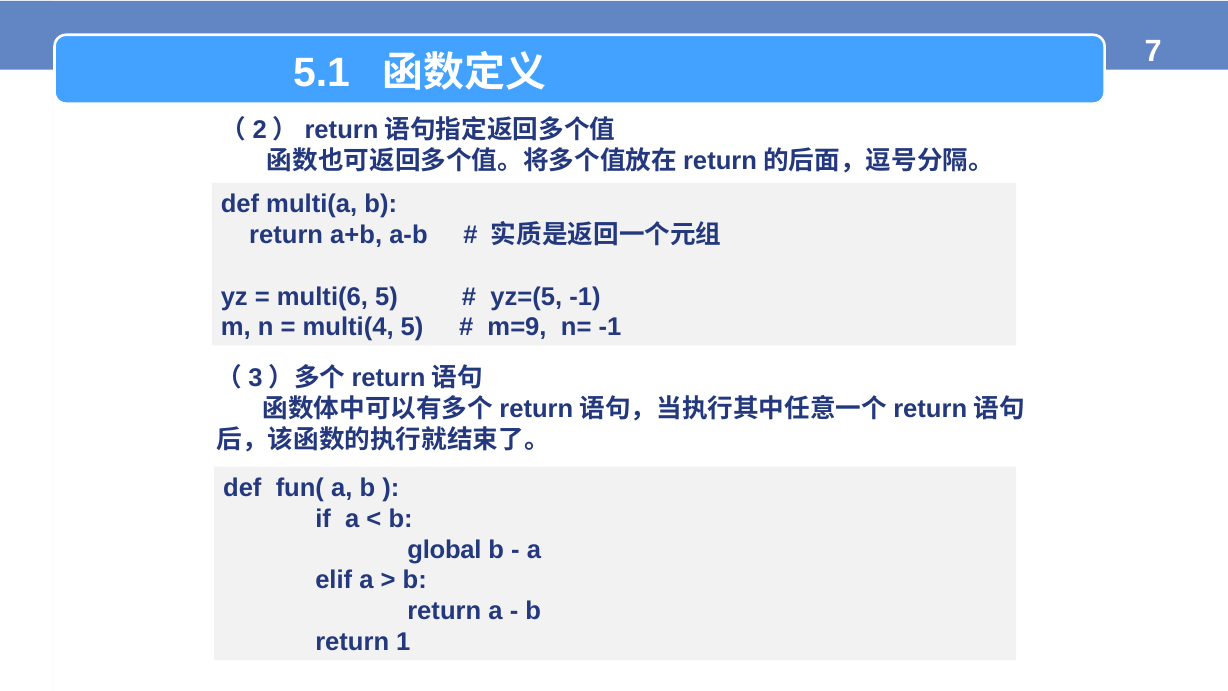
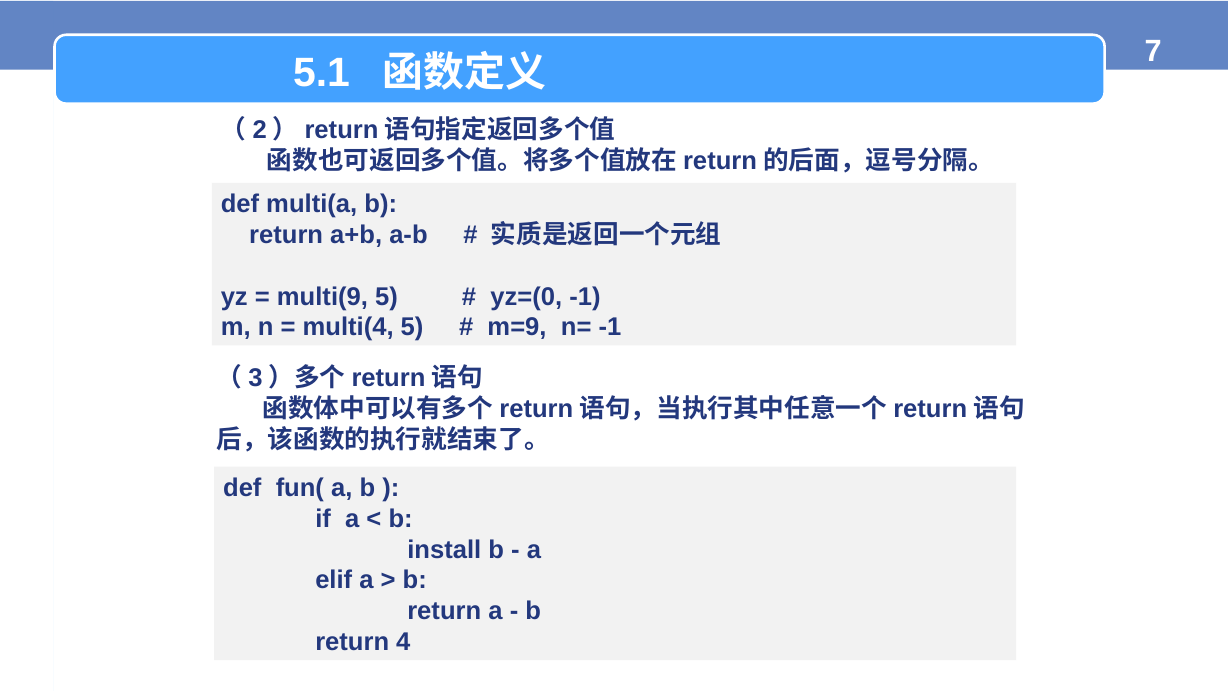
multi(6: multi(6 -> multi(9
yz=(5: yz=(5 -> yz=(0
global: global -> install
1: 1 -> 4
